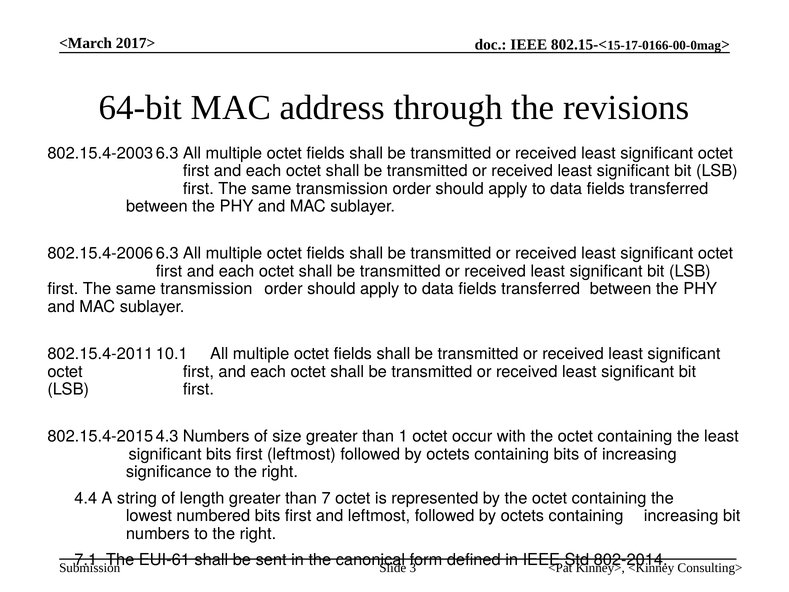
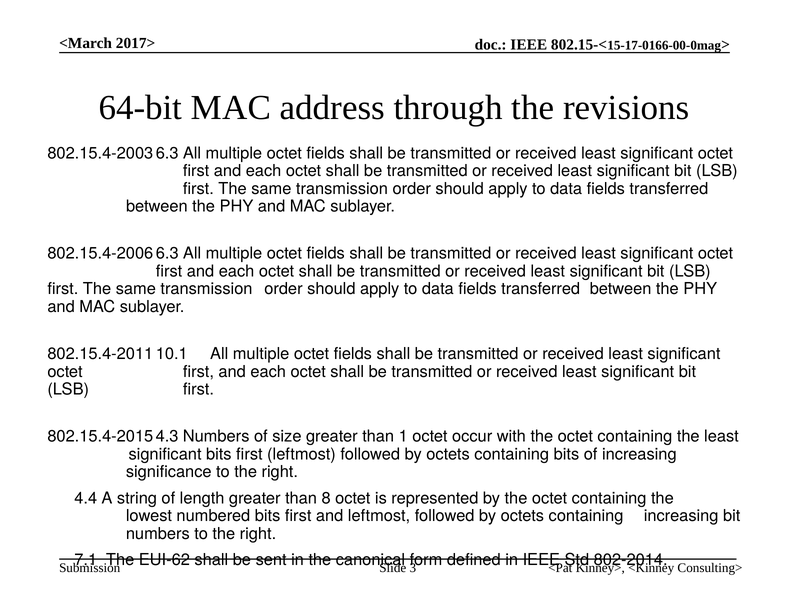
7: 7 -> 8
EUI-61: EUI-61 -> EUI-62
